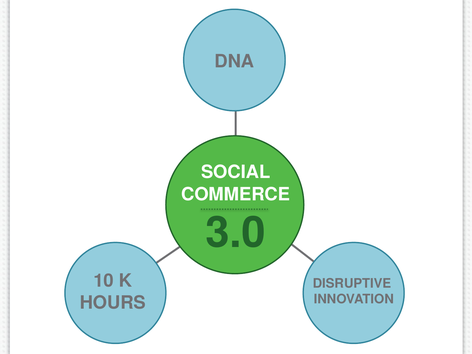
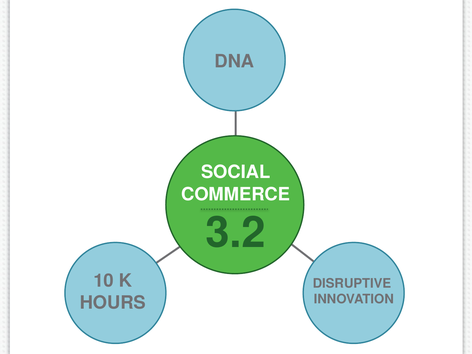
3.0: 3.0 -> 3.2
